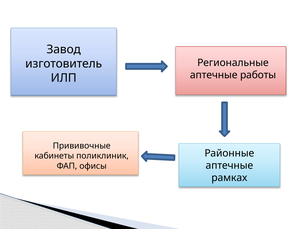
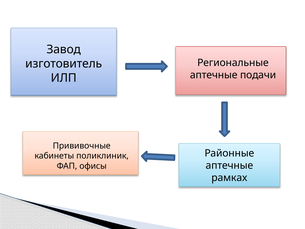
работы: работы -> подачи
